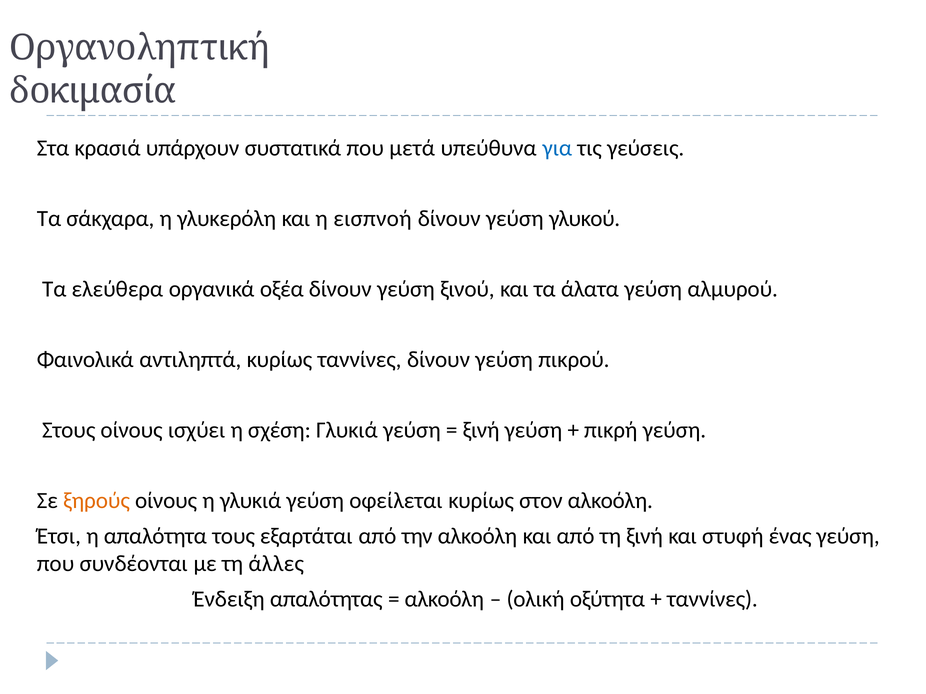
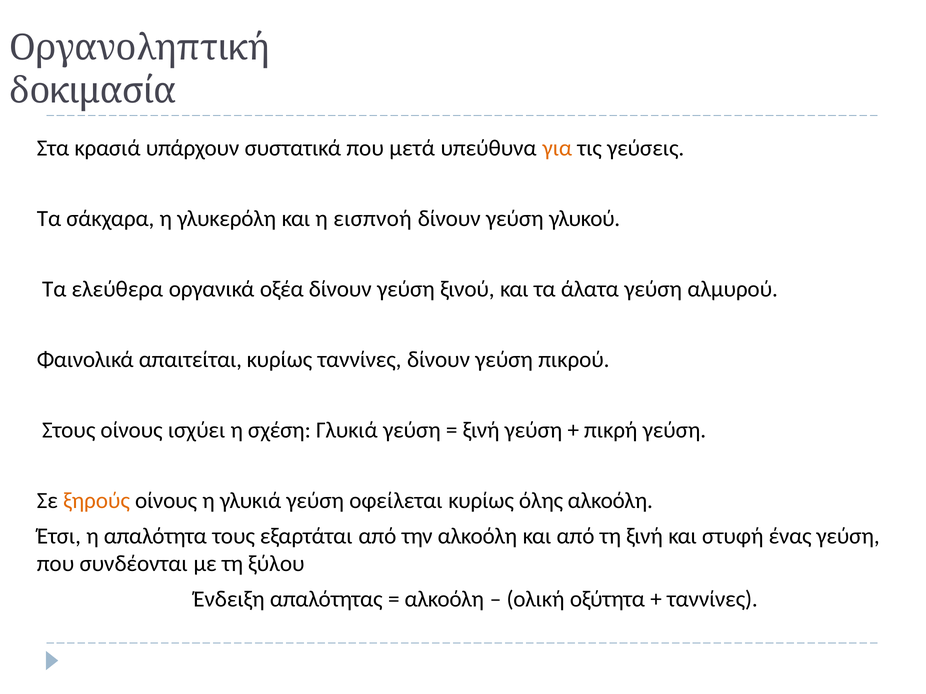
για colour: blue -> orange
αντιληπτά: αντιληπτά -> απαιτείται
στον: στον -> όλης
άλλες: άλλες -> ξύλου
